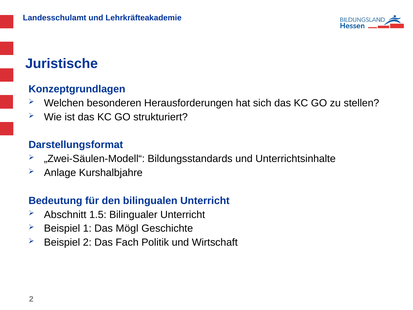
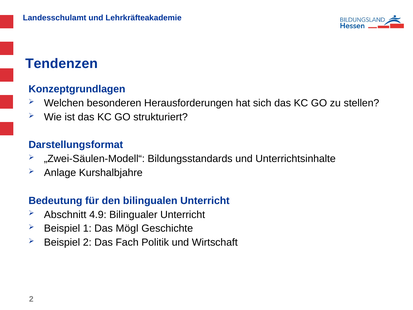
Juristische: Juristische -> Tendenzen
1.5: 1.5 -> 4.9
